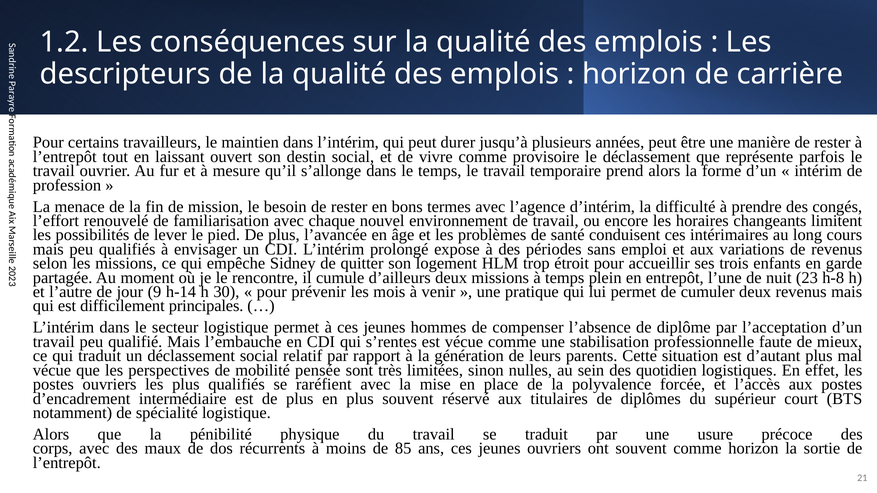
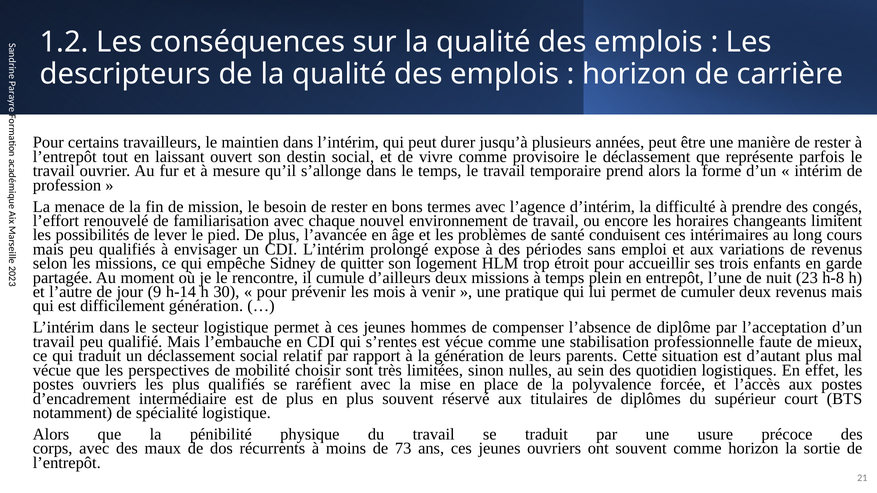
difficilement principales: principales -> génération
pensée: pensée -> choisir
85: 85 -> 73
